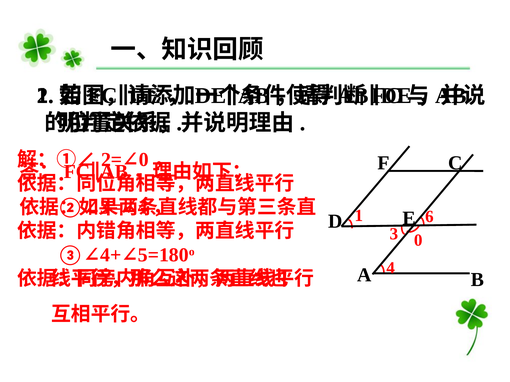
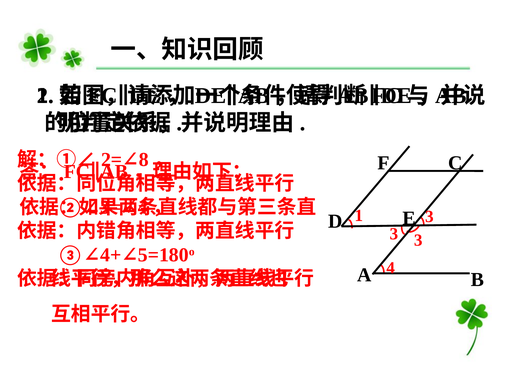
0 at (144, 160): 0 -> 8
1 6: 6 -> 3
0 at (418, 241): 0 -> 3
